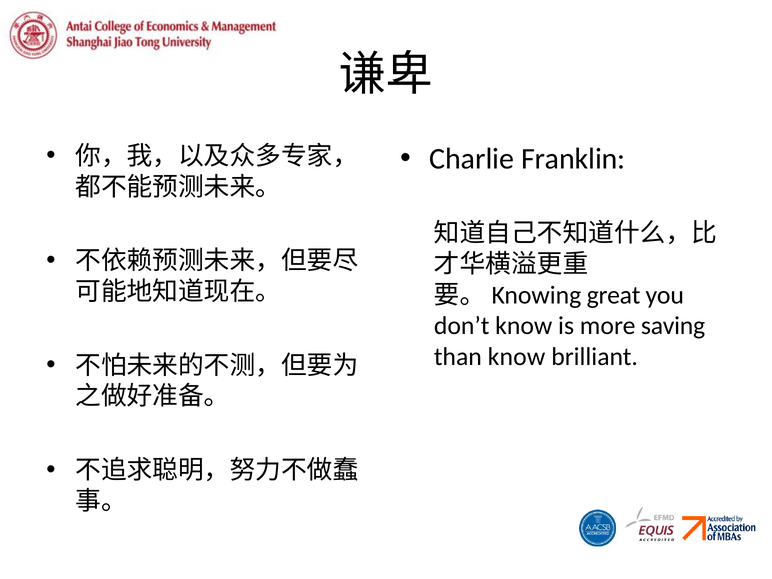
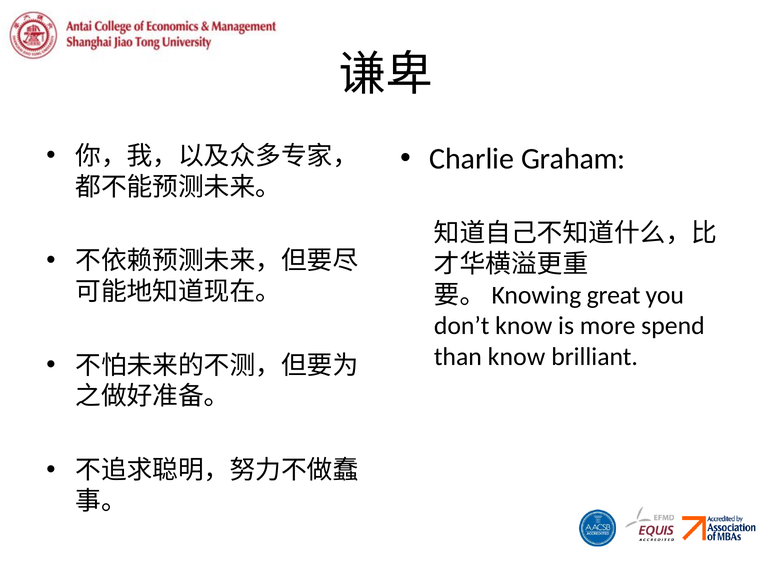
Franklin: Franklin -> Graham
saving: saving -> spend
